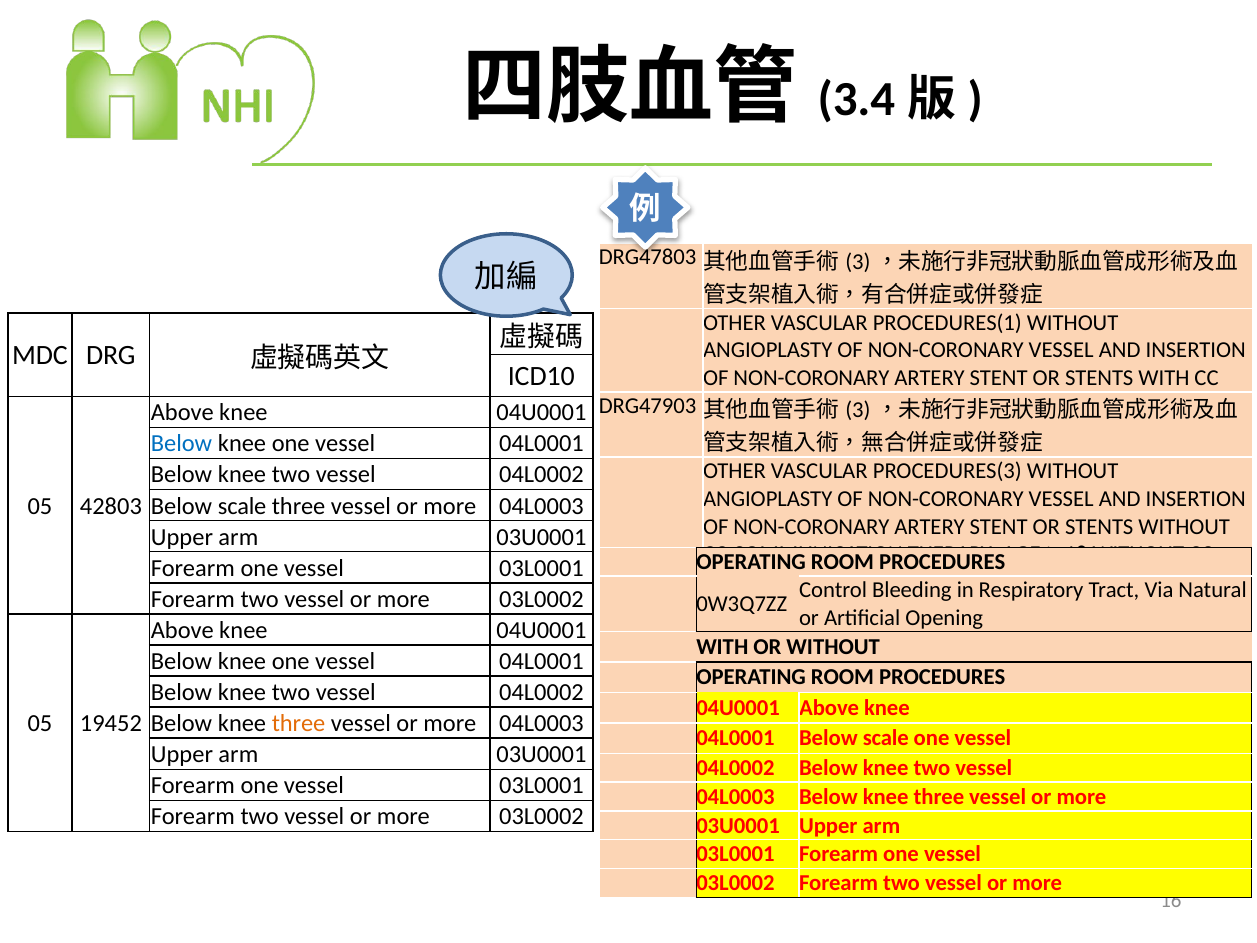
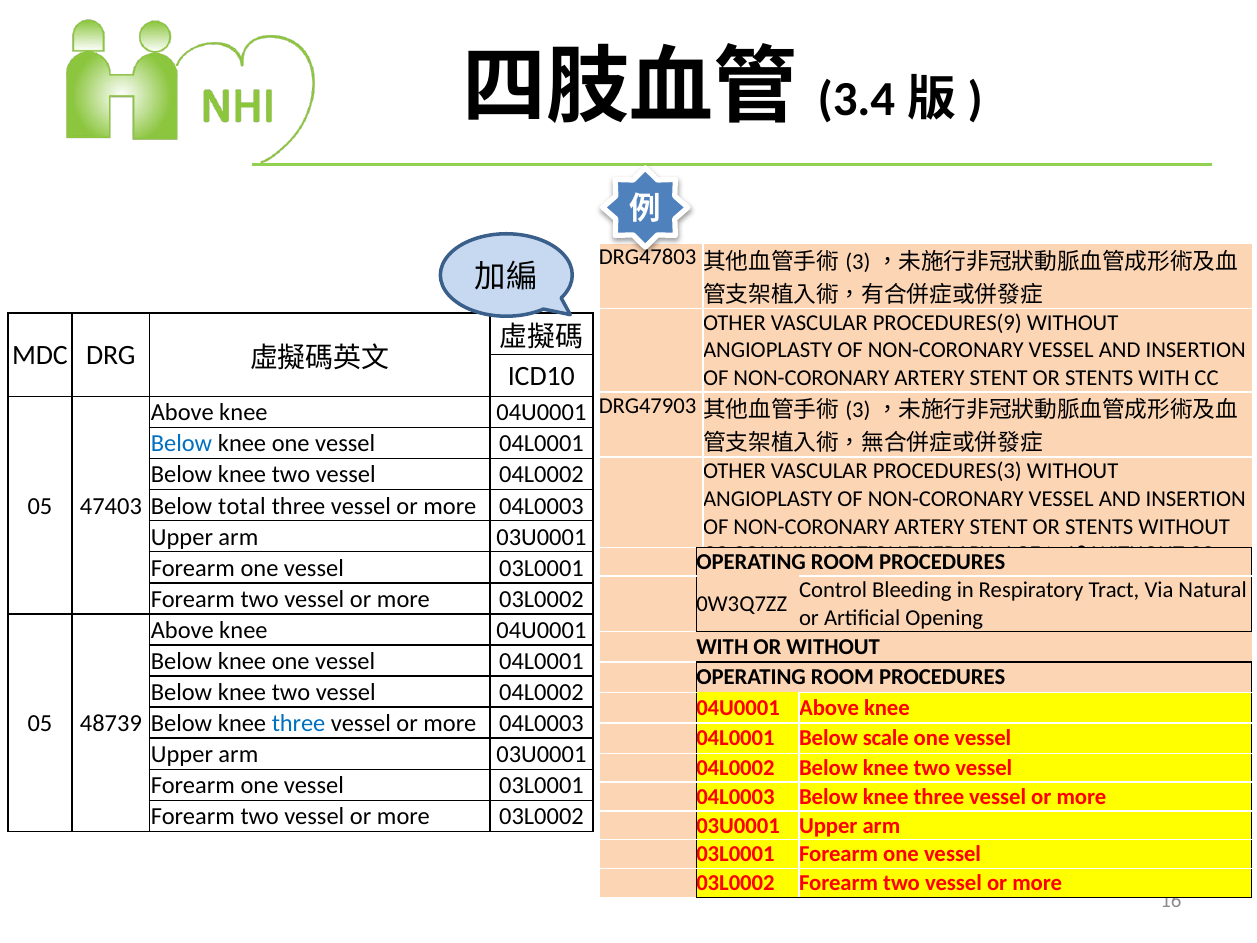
PROCEDURES(1: PROCEDURES(1 -> PROCEDURES(9
42803: 42803 -> 47403
scale at (242, 506): scale -> total
19452: 19452 -> 48739
three at (299, 723) colour: orange -> blue
